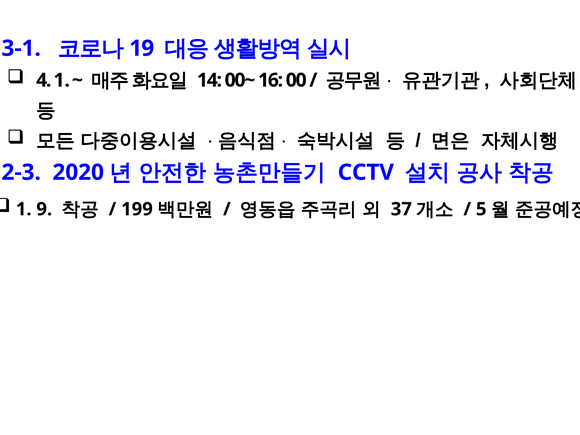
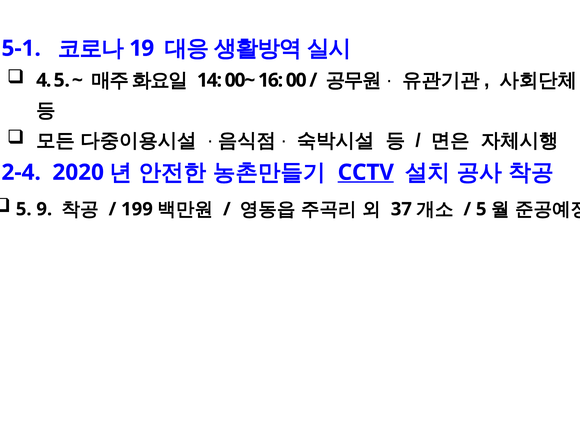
3-1: 3-1 -> 5-1
4 1: 1 -> 5
2-3: 2-3 -> 2-4
CCTV underline: none -> present
1 at (24, 209): 1 -> 5
